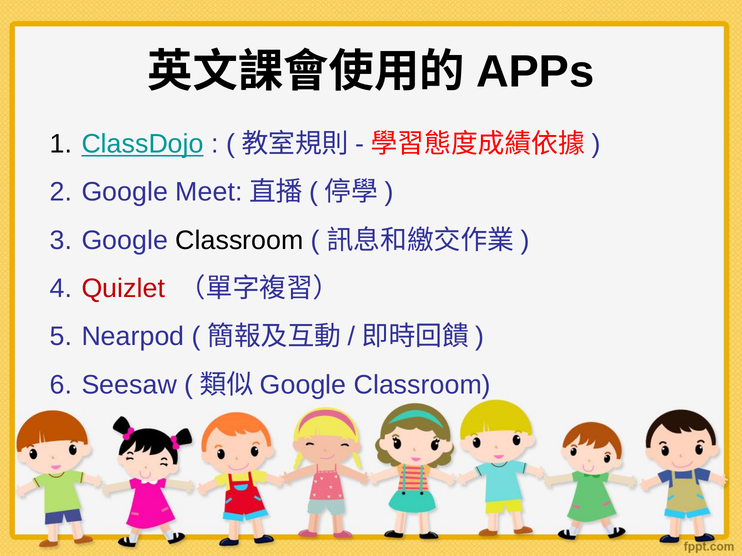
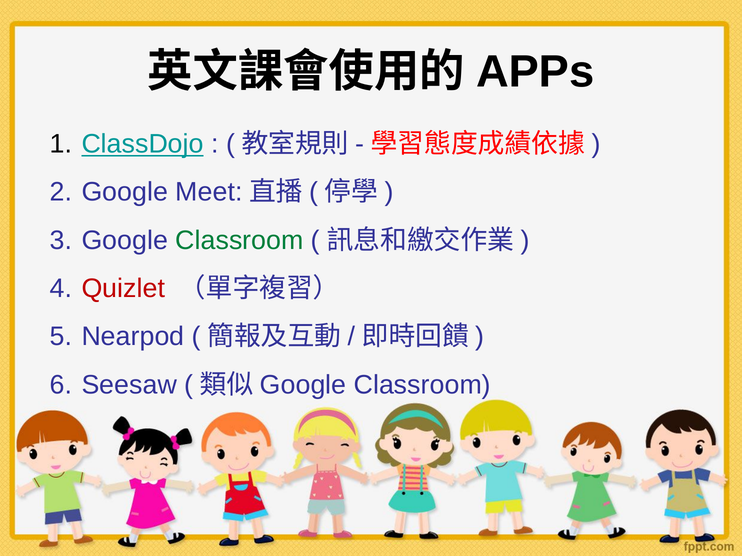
Classroom at (239, 241) colour: black -> green
